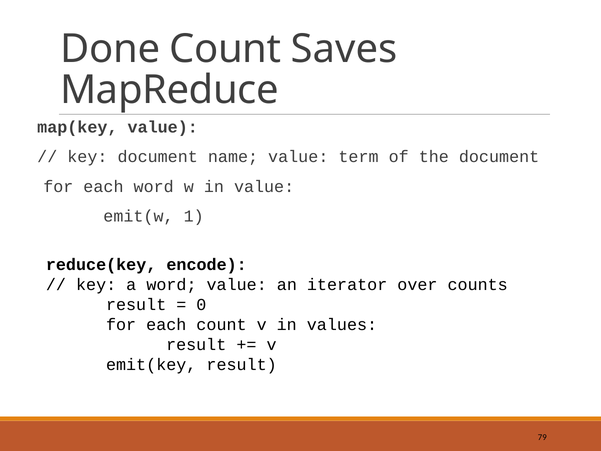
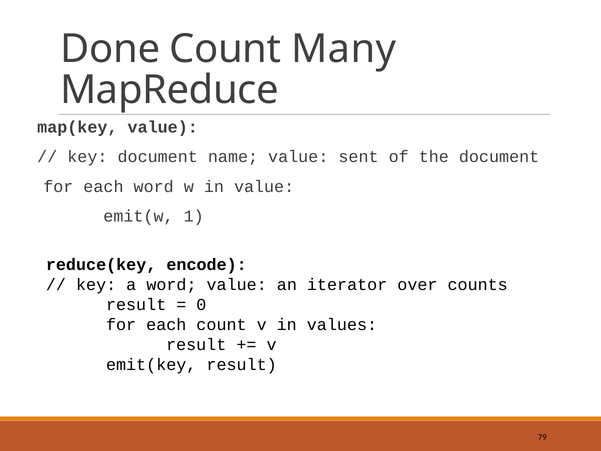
Saves: Saves -> Many
term: term -> sent
